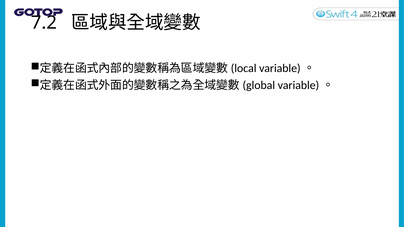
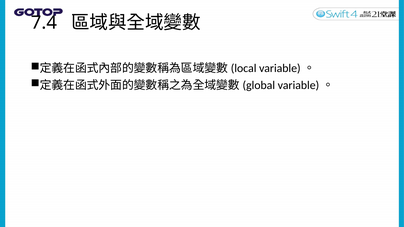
7.2: 7.2 -> 7.4
